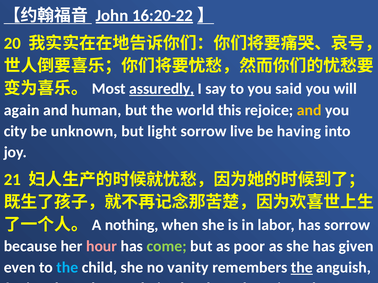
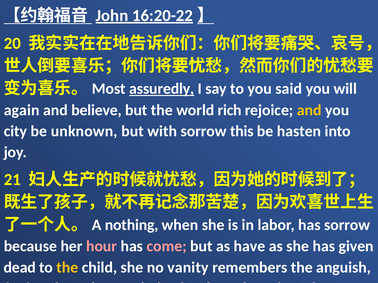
and human: human -> believe
this: this -> rich
light: light -> with
live: live -> this
having: having -> hasten
come colour: light green -> pink
poor: poor -> have
even: even -> dead
the at (67, 268) colour: light blue -> yellow
the at (302, 268) underline: present -> none
